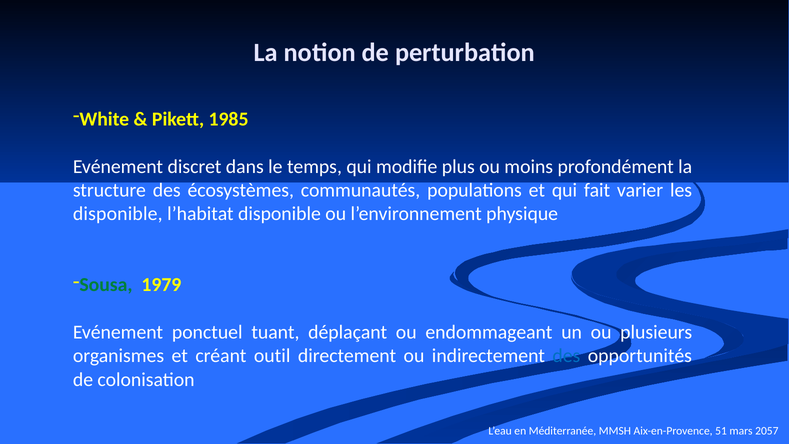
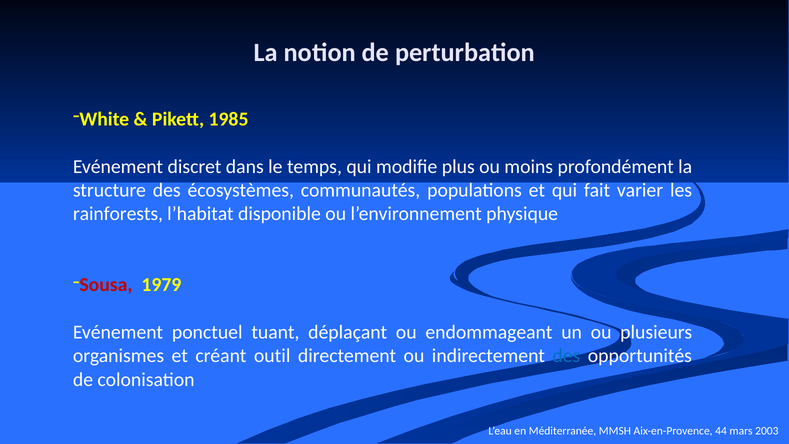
disponible at (118, 214): disponible -> rainforests
Sousa colour: green -> red
51: 51 -> 44
2057: 2057 -> 2003
